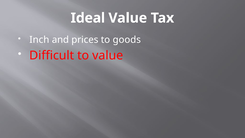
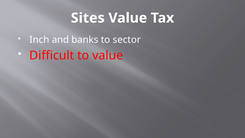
Ideal: Ideal -> Sites
prices: prices -> banks
goods: goods -> sector
